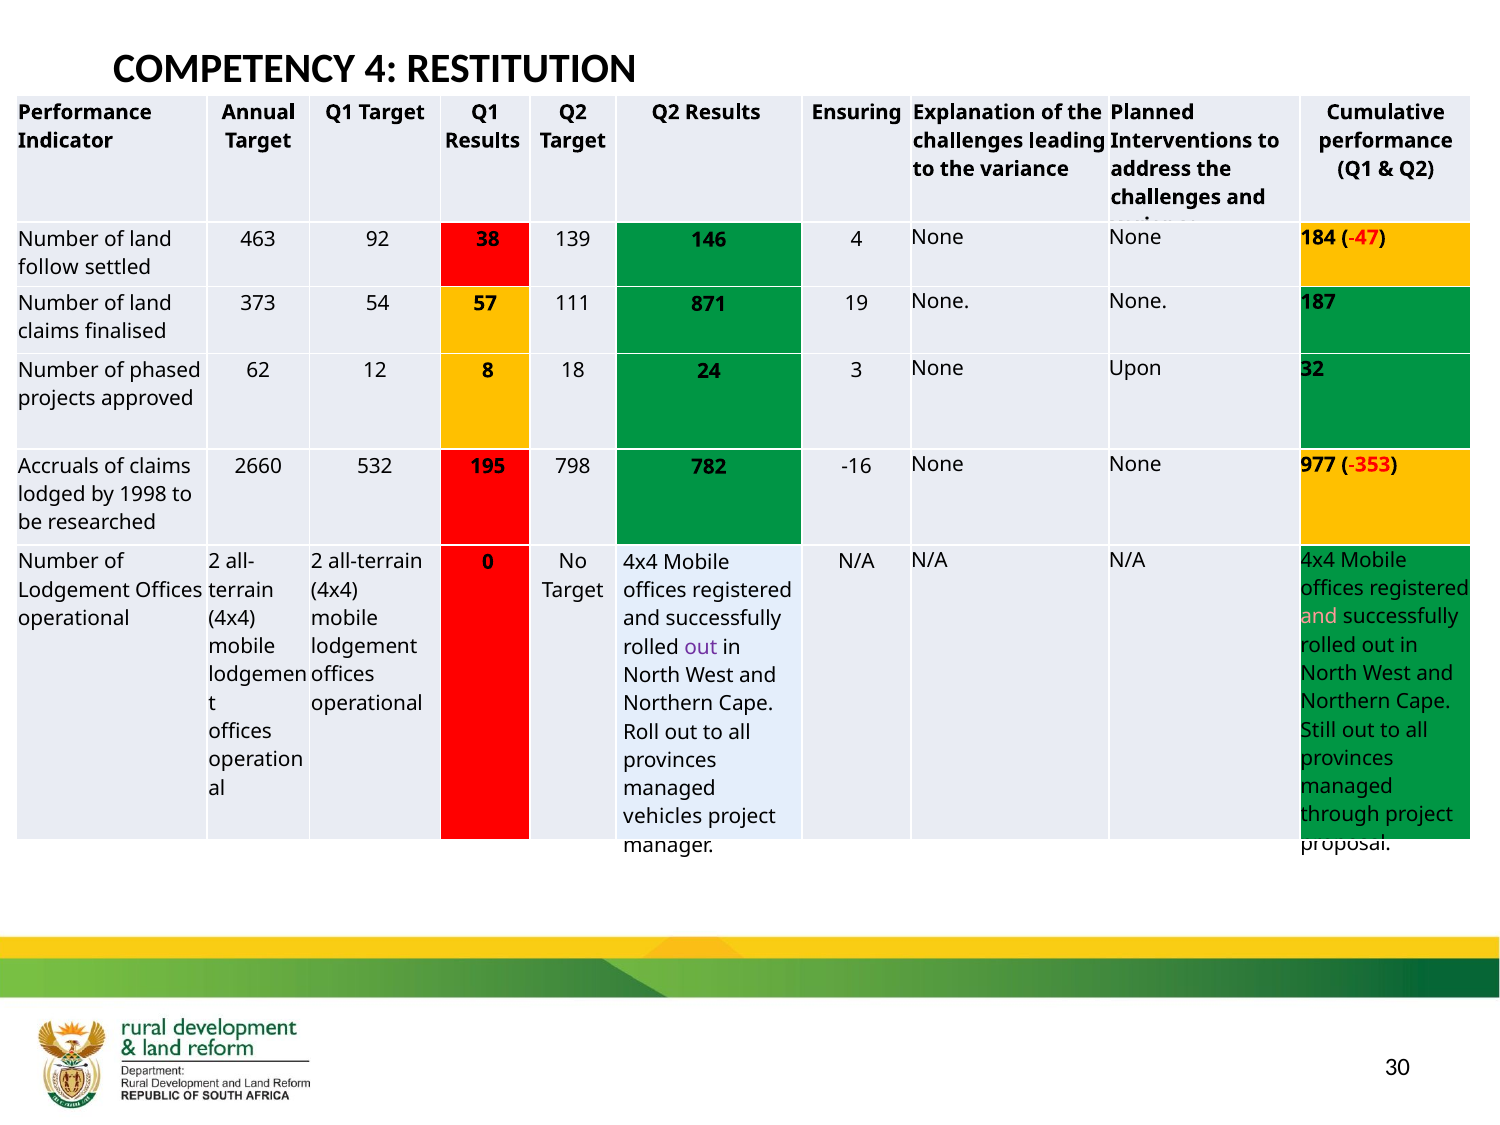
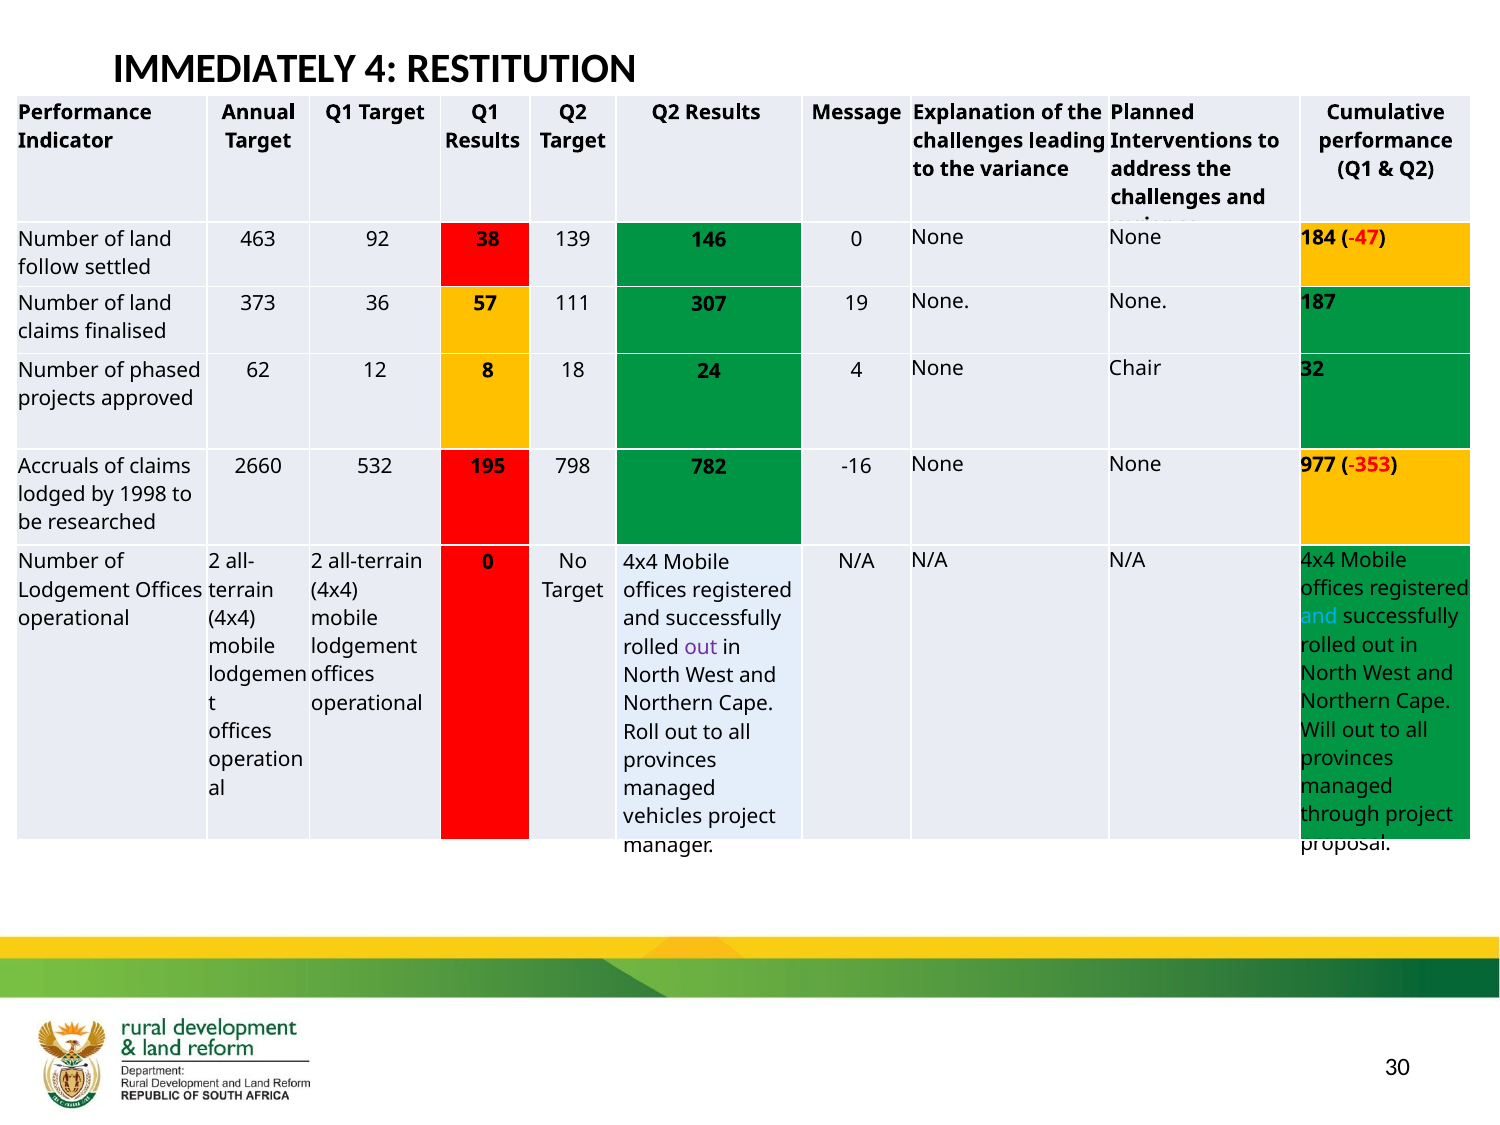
COMPETENCY: COMPETENCY -> IMMEDIATELY
Ensuring: Ensuring -> Message
146 4: 4 -> 0
54: 54 -> 36
871: 871 -> 307
24 3: 3 -> 4
Upon: Upon -> Chair
and at (1319, 617) colour: pink -> light blue
Still: Still -> Will
